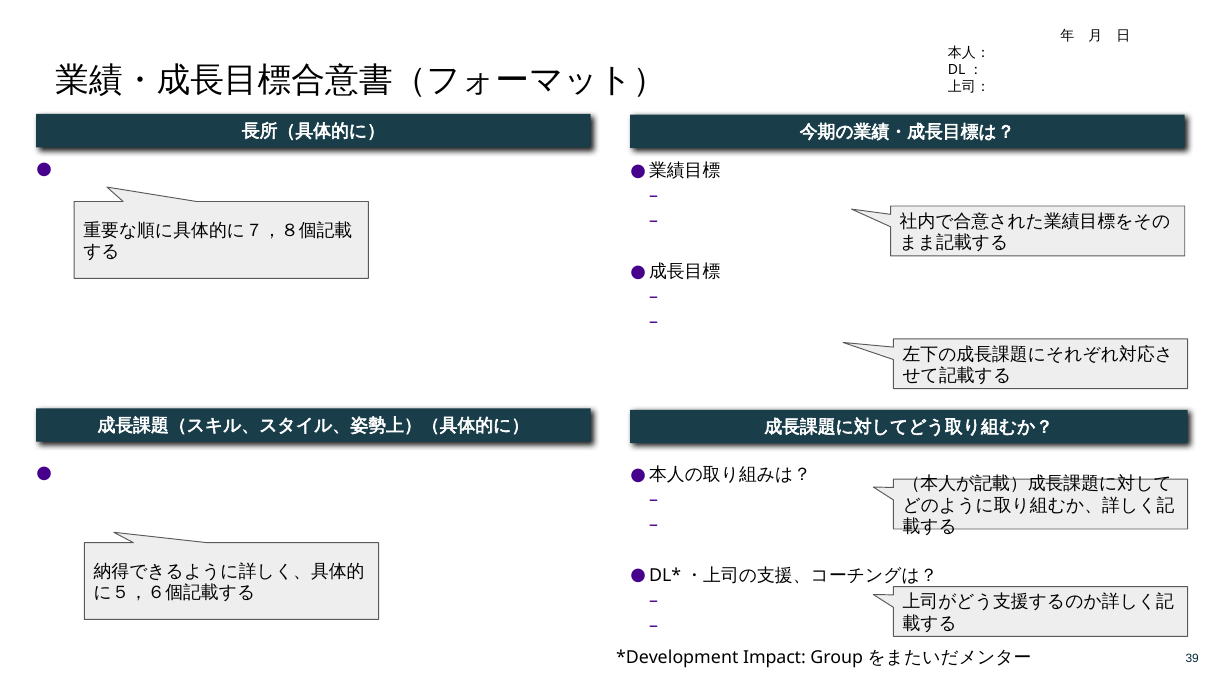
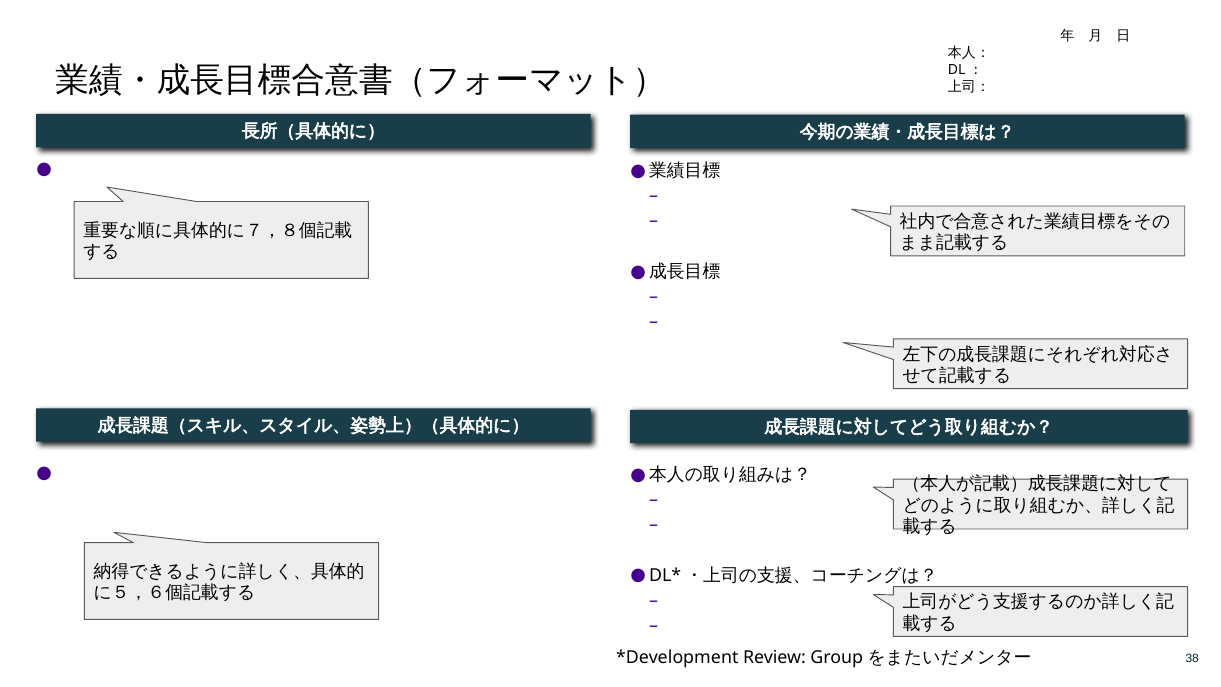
Impact: Impact -> Review
39: 39 -> 38
